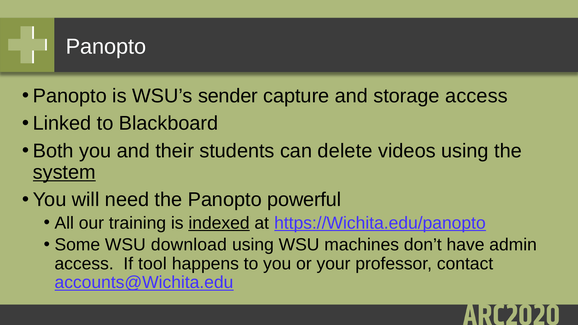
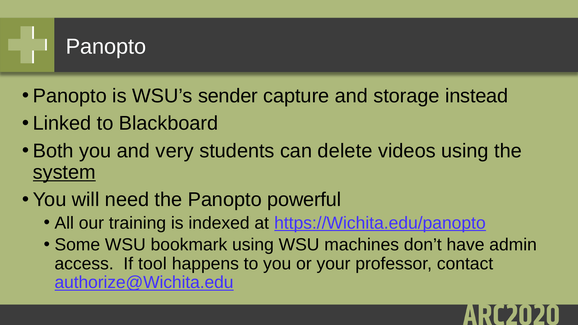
storage access: access -> instead
their: their -> very
indexed underline: present -> none
download: download -> bookmark
accounts@Wichita.edu: accounts@Wichita.edu -> authorize@Wichita.edu
